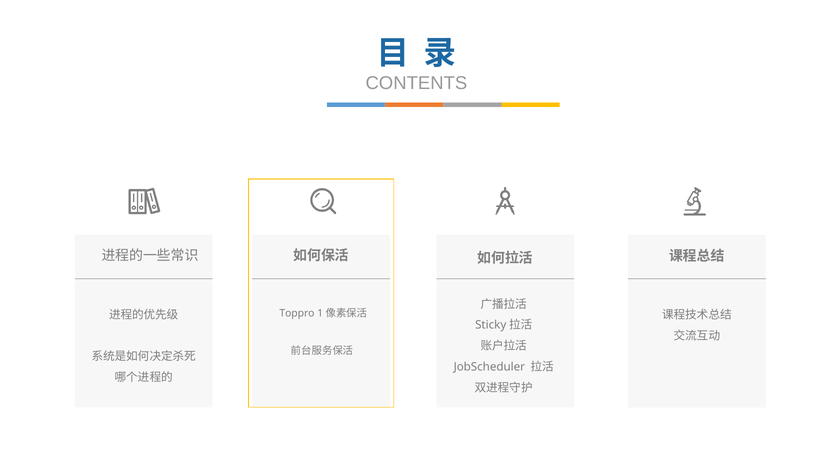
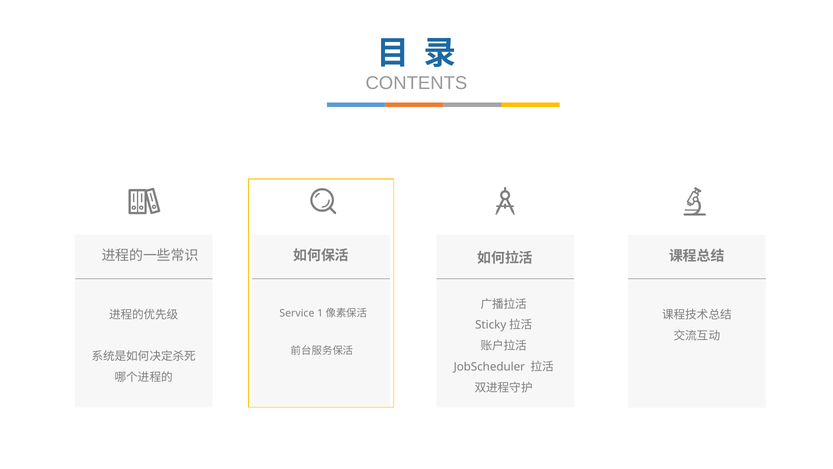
Toppro: Toppro -> Service
